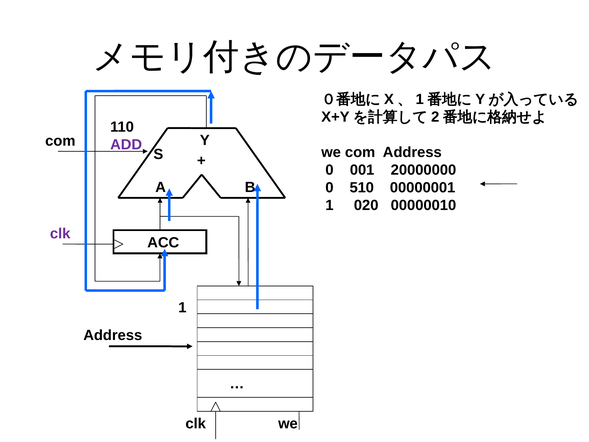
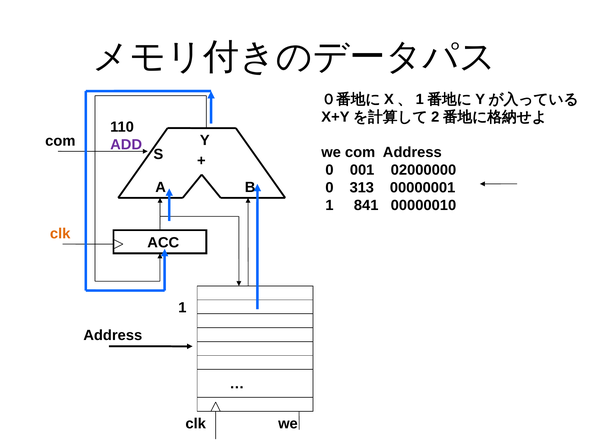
20000000: 20000000 -> 02000000
510: 510 -> 313
020: 020 -> 841
clk at (60, 234) colour: purple -> orange
